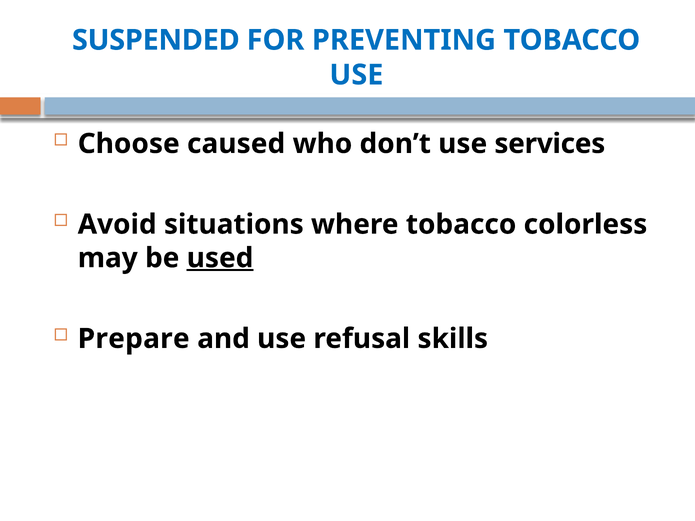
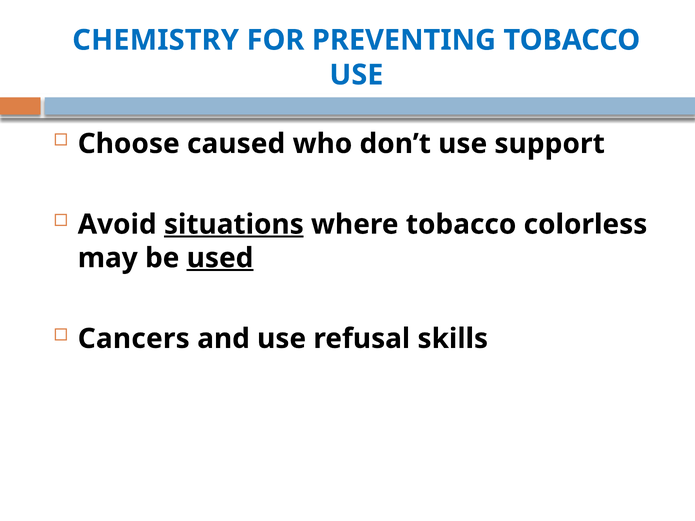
SUSPENDED: SUSPENDED -> CHEMISTRY
services: services -> support
situations underline: none -> present
Prepare: Prepare -> Cancers
